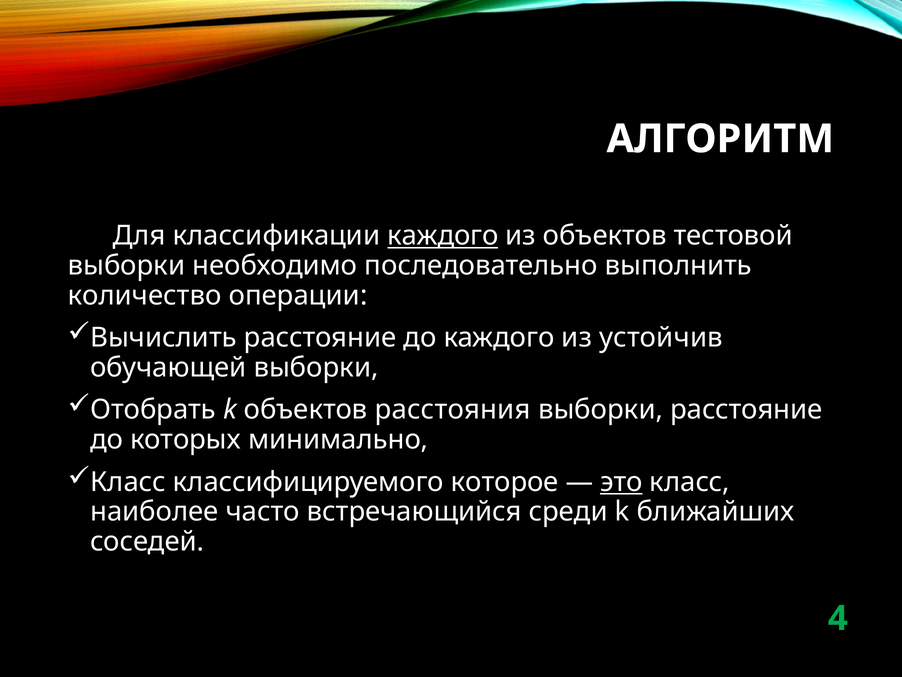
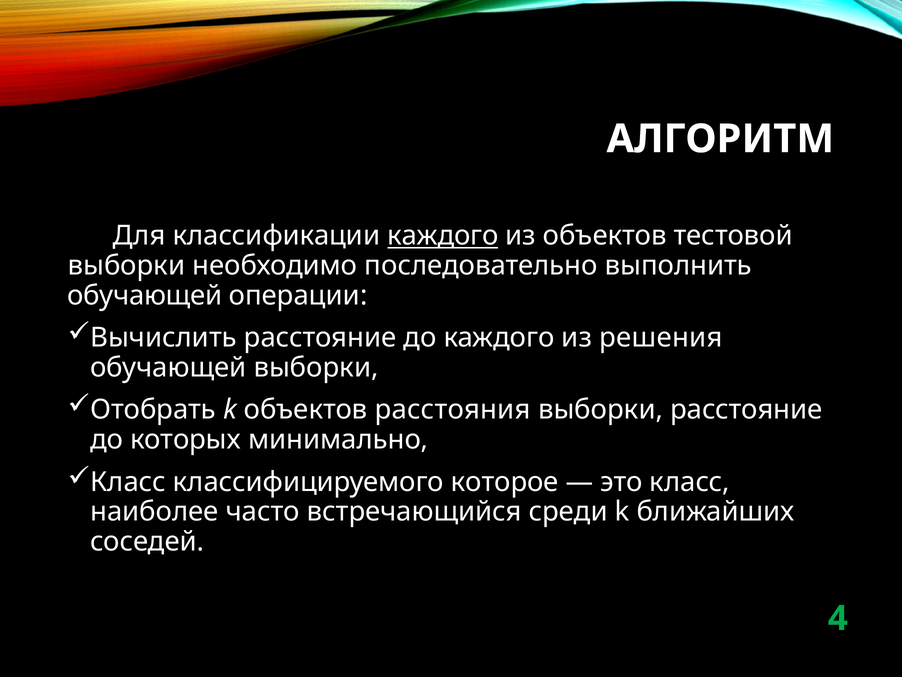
количество at (145, 295): количество -> обучающей
устойчив: устойчив -> решения
это underline: present -> none
